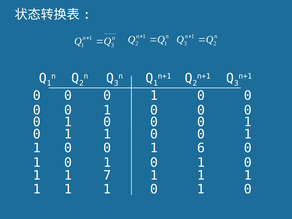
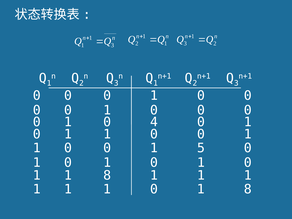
0 at (154, 122): 0 -> 4
6: 6 -> 5
1 1 7: 7 -> 8
0 at (248, 189): 0 -> 8
